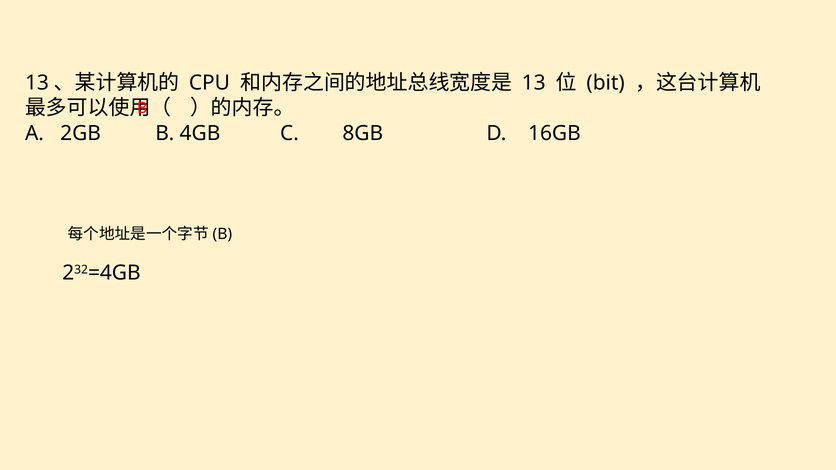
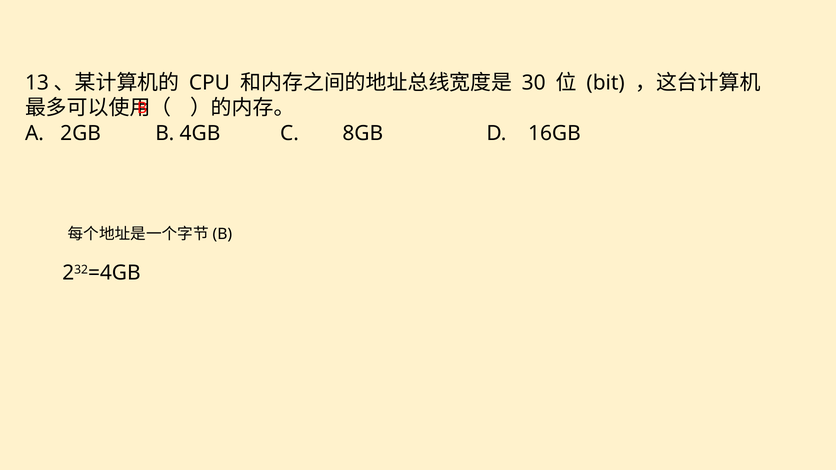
13 at (534, 83): 13 -> 30
